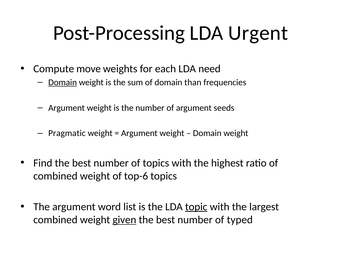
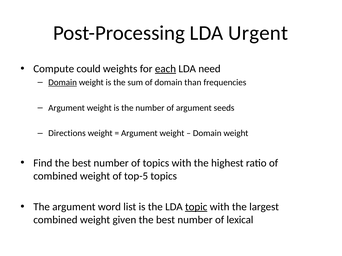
move: move -> could
each underline: none -> present
Pragmatic: Pragmatic -> Directions
top-6: top-6 -> top-5
given underline: present -> none
typed: typed -> lexical
